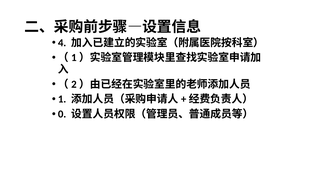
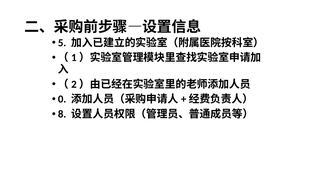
4: 4 -> 5
1: 1 -> 0
0: 0 -> 8
